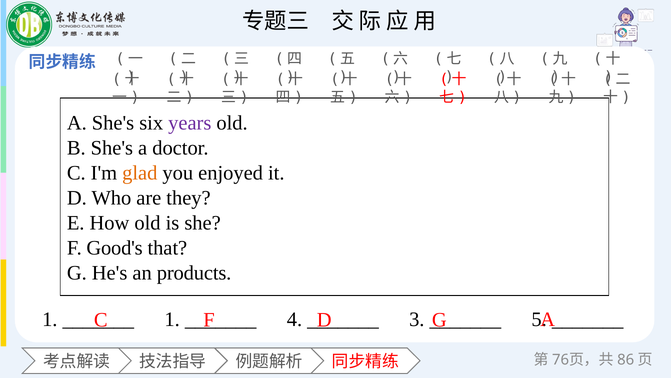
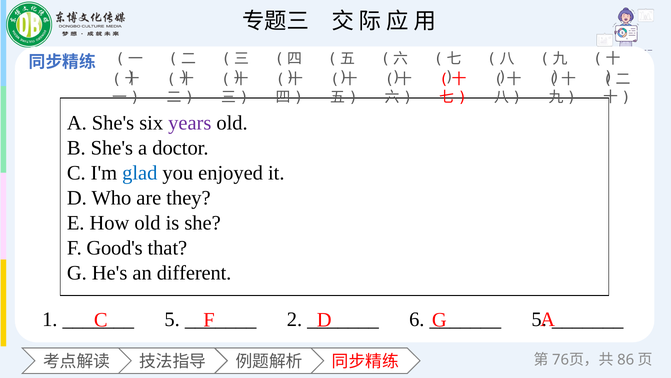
glad colour: orange -> blue
products: products -> different
1 at (172, 319): 1 -> 5
4: 4 -> 2
3: 3 -> 6
